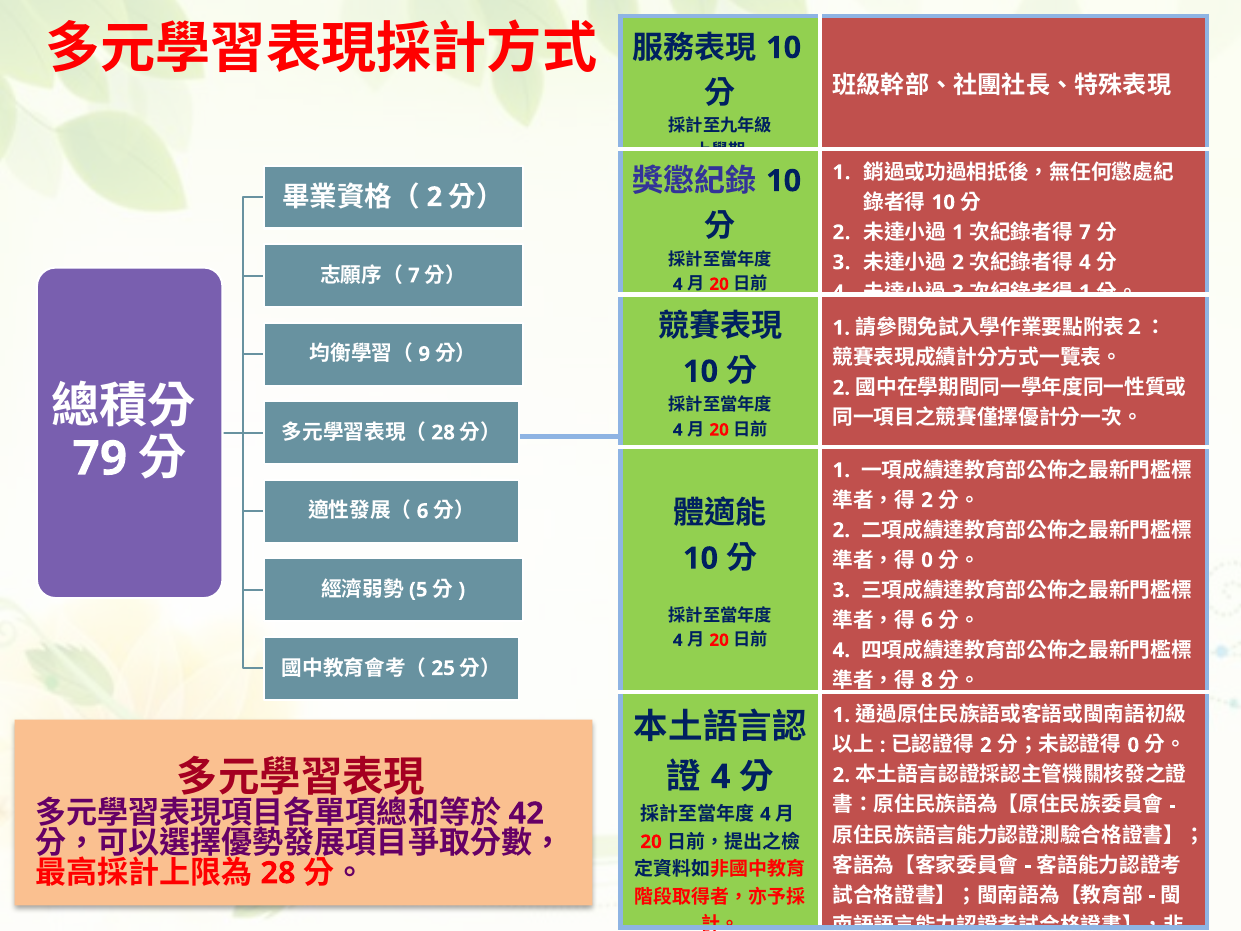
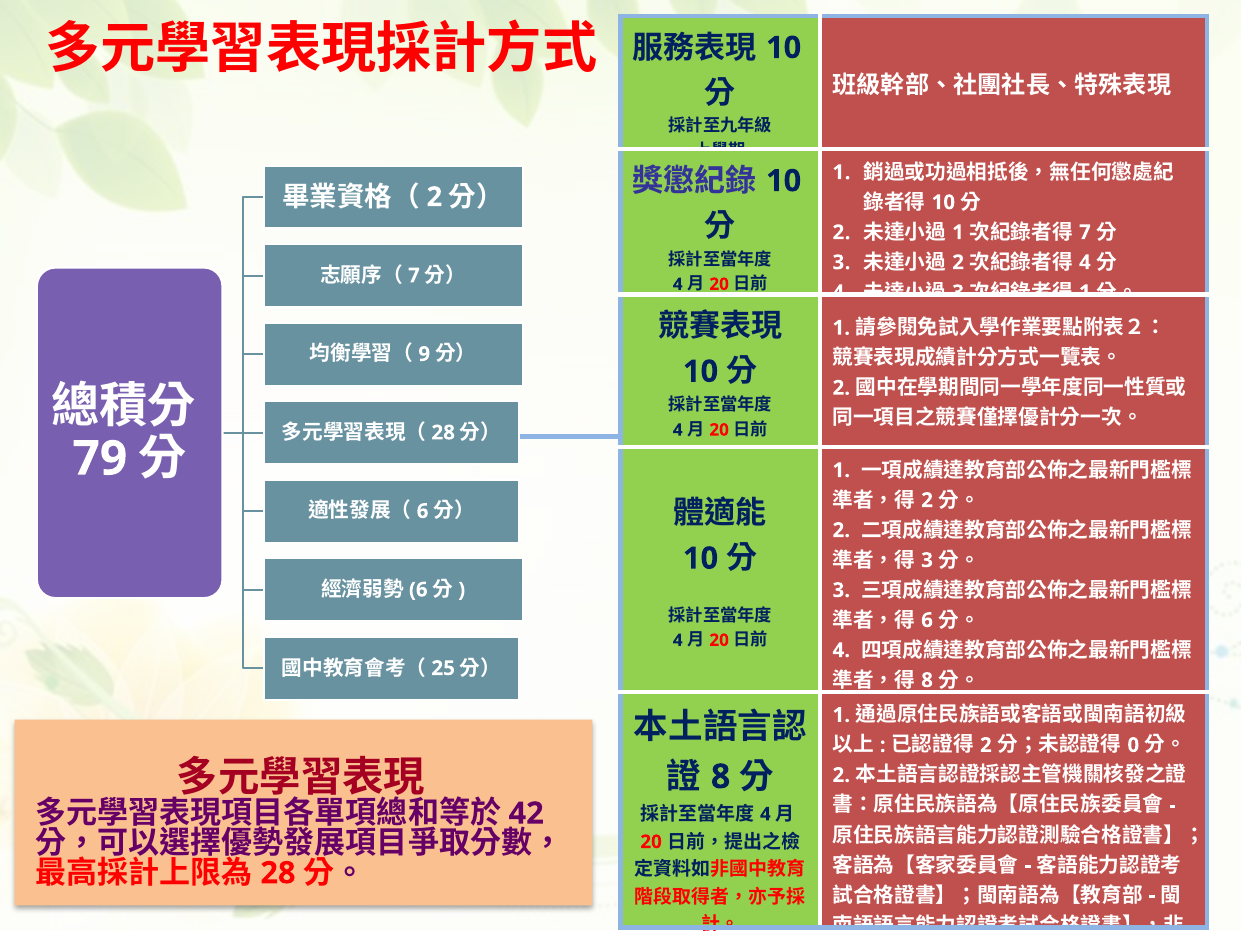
0 at (927, 560): 0 -> 3
5 at (418, 590): 5 -> 6
4 at (721, 777): 4 -> 8
